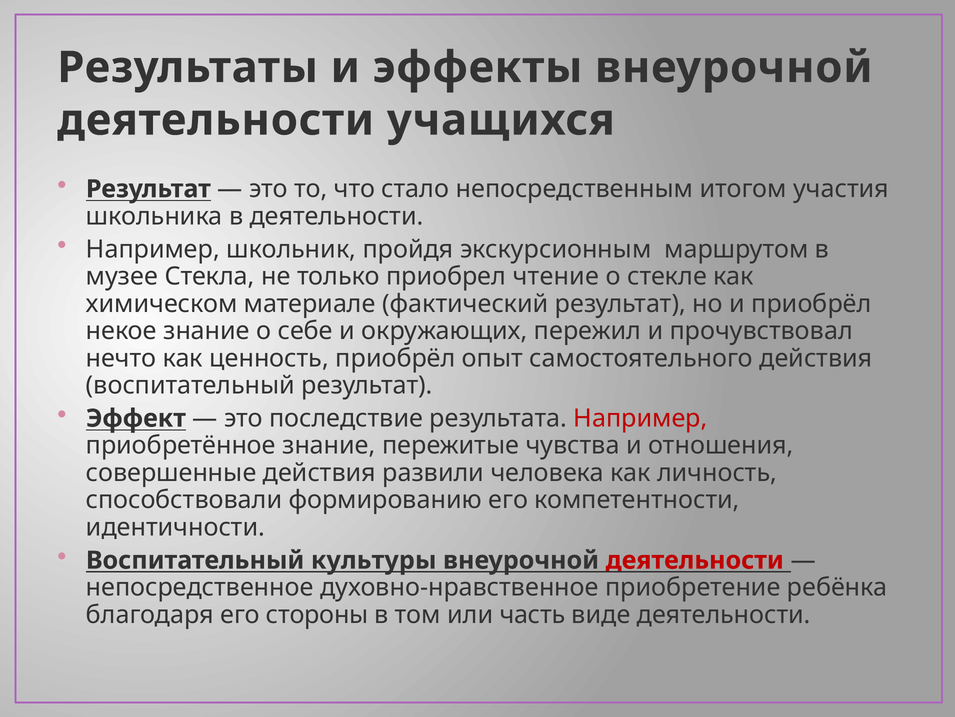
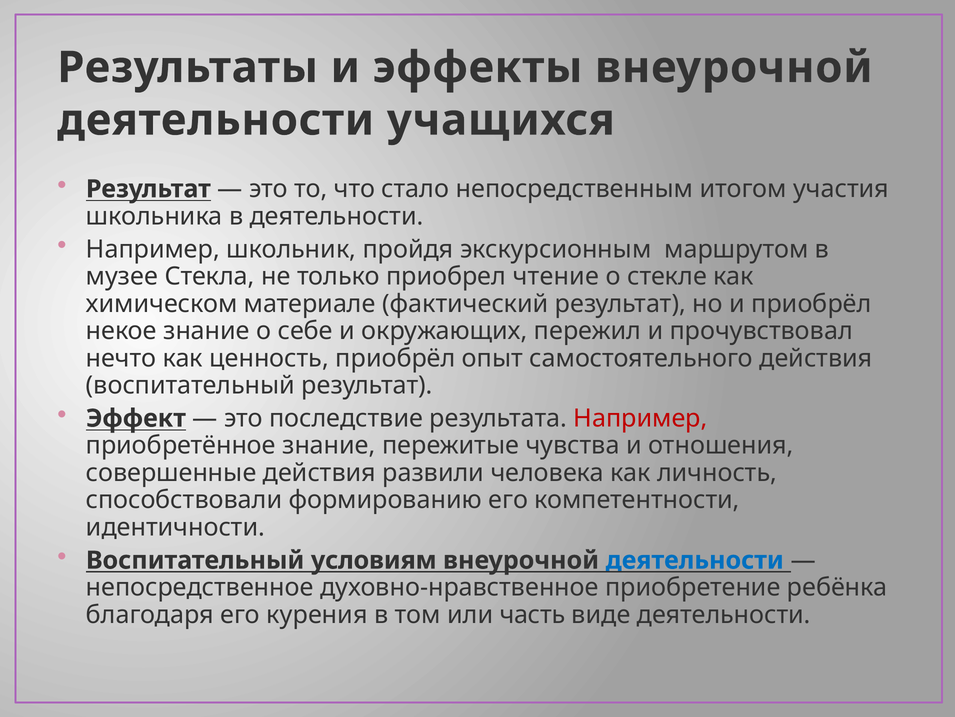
культуры: культуры -> условиям
деятельности at (695, 560) colour: red -> blue
стороны: стороны -> курения
